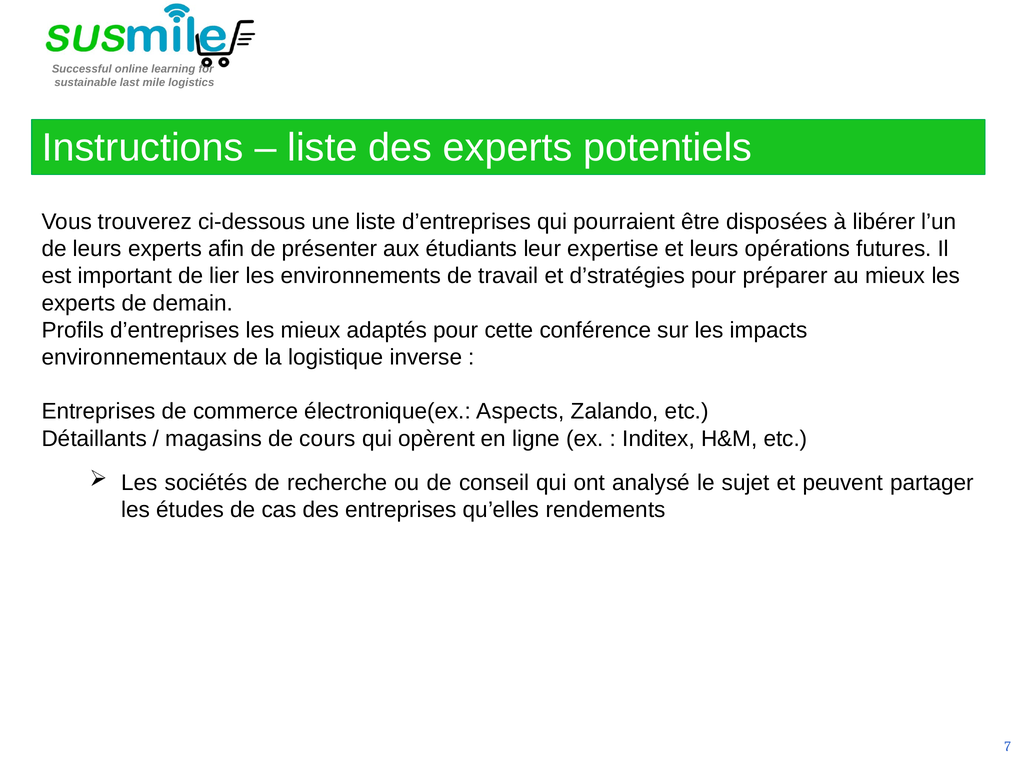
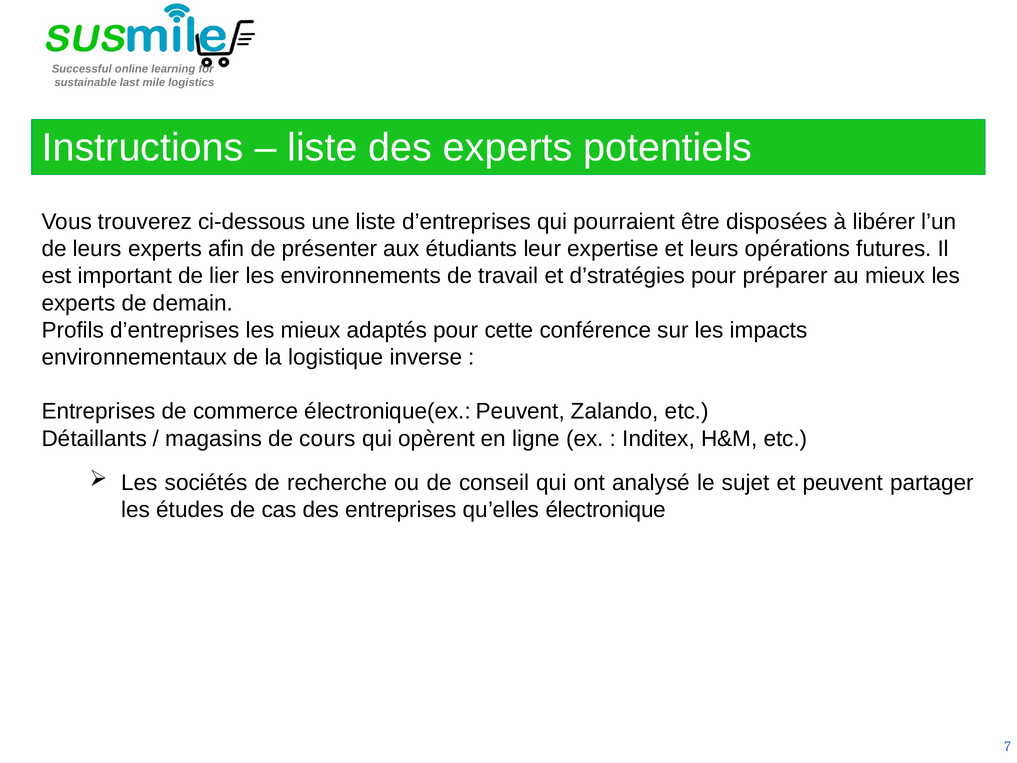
électronique(ex Aspects: Aspects -> Peuvent
rendements: rendements -> électronique
